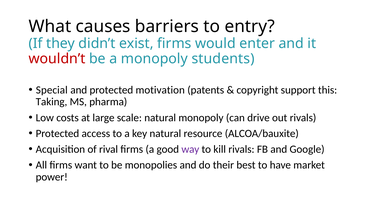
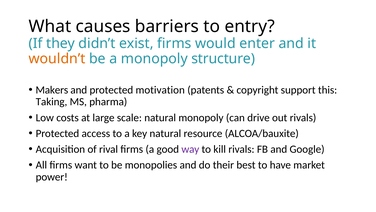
wouldn’t colour: red -> orange
students: students -> structure
Special: Special -> Makers
